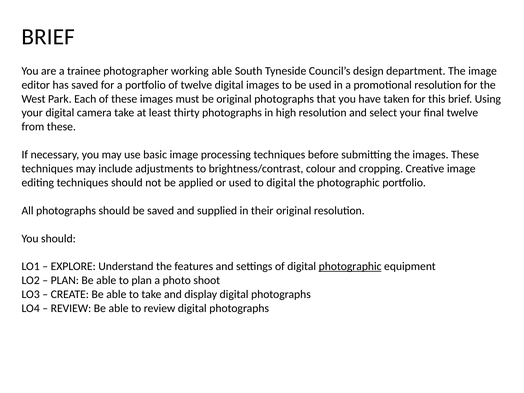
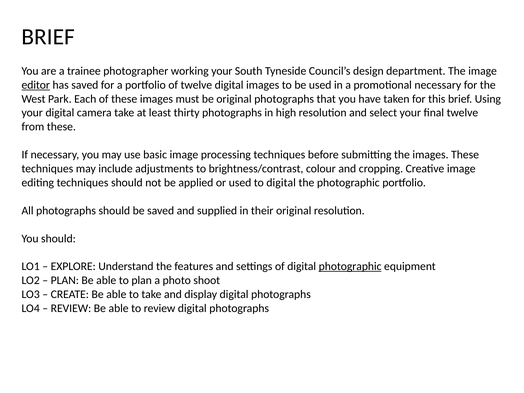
working able: able -> your
editor underline: none -> present
promotional resolution: resolution -> necessary
